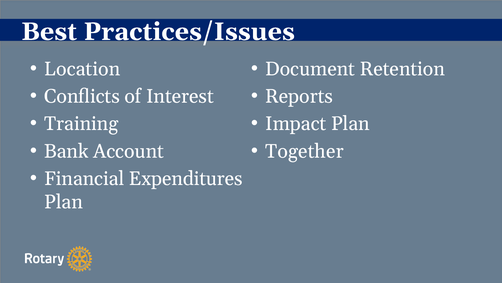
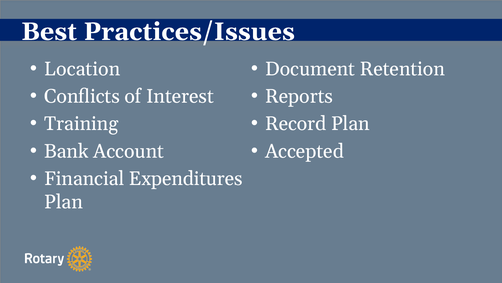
Impact: Impact -> Record
Together: Together -> Accepted
